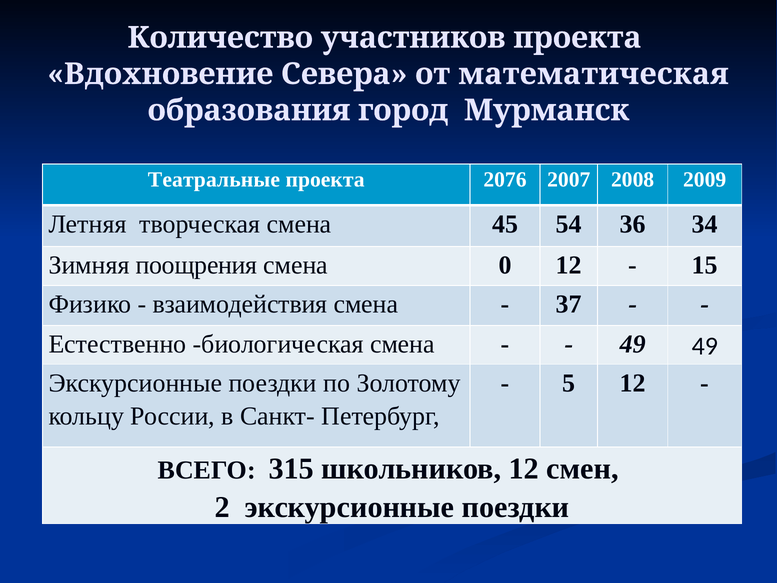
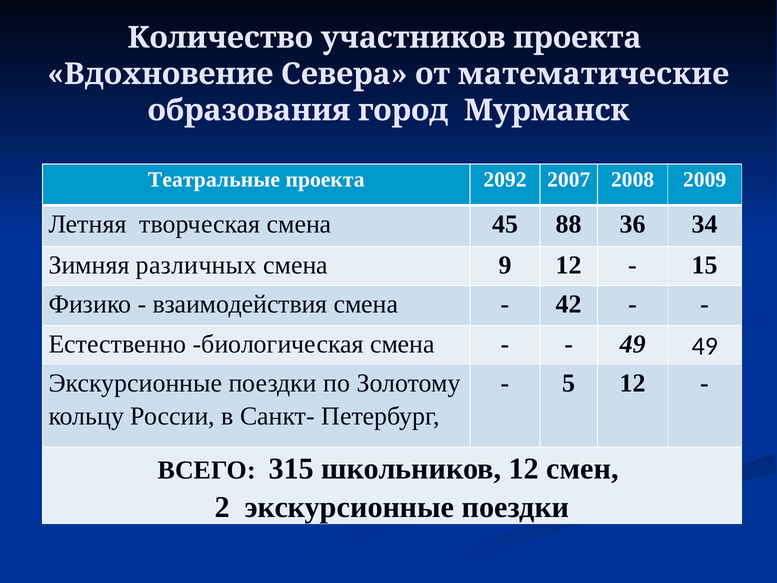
математическая: математическая -> математические
2076: 2076 -> 2092
54: 54 -> 88
поощрения: поощрения -> различных
0: 0 -> 9
37: 37 -> 42
